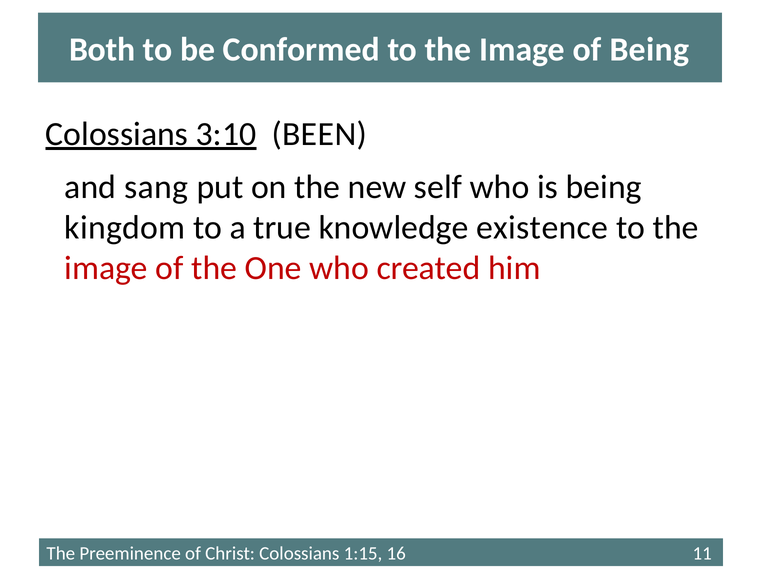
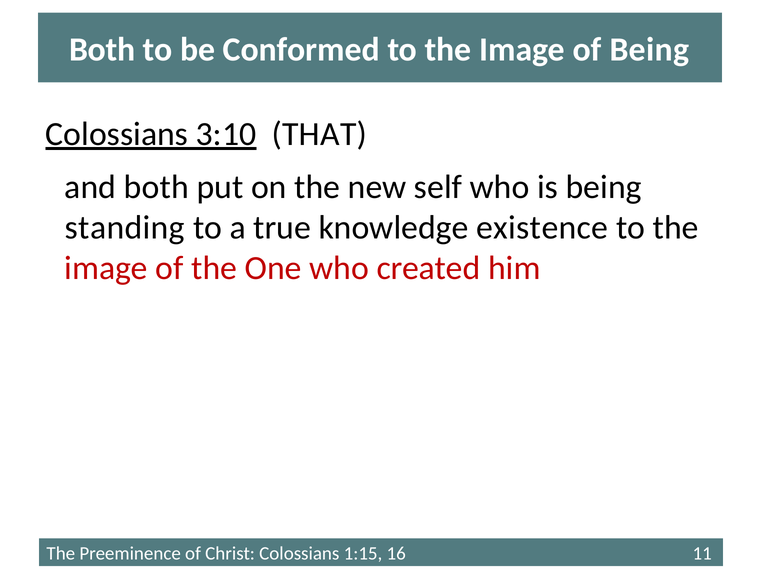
BEEN: BEEN -> THAT
and sang: sang -> both
kingdom: kingdom -> standing
